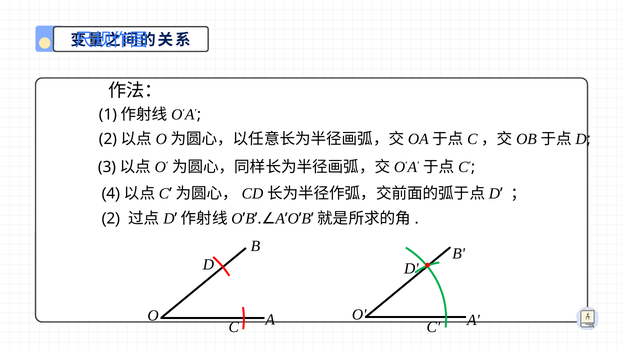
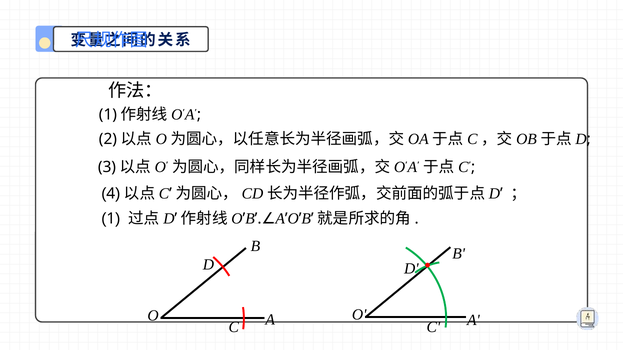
2: 2 -> 1
